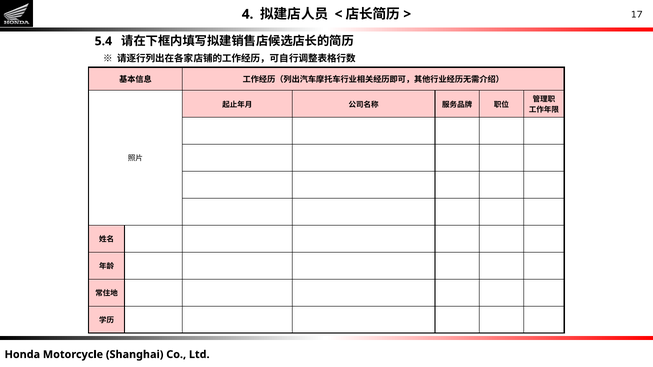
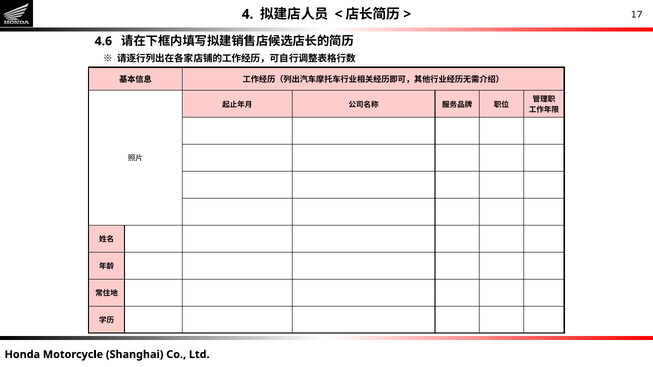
5.4: 5.4 -> 4.6
